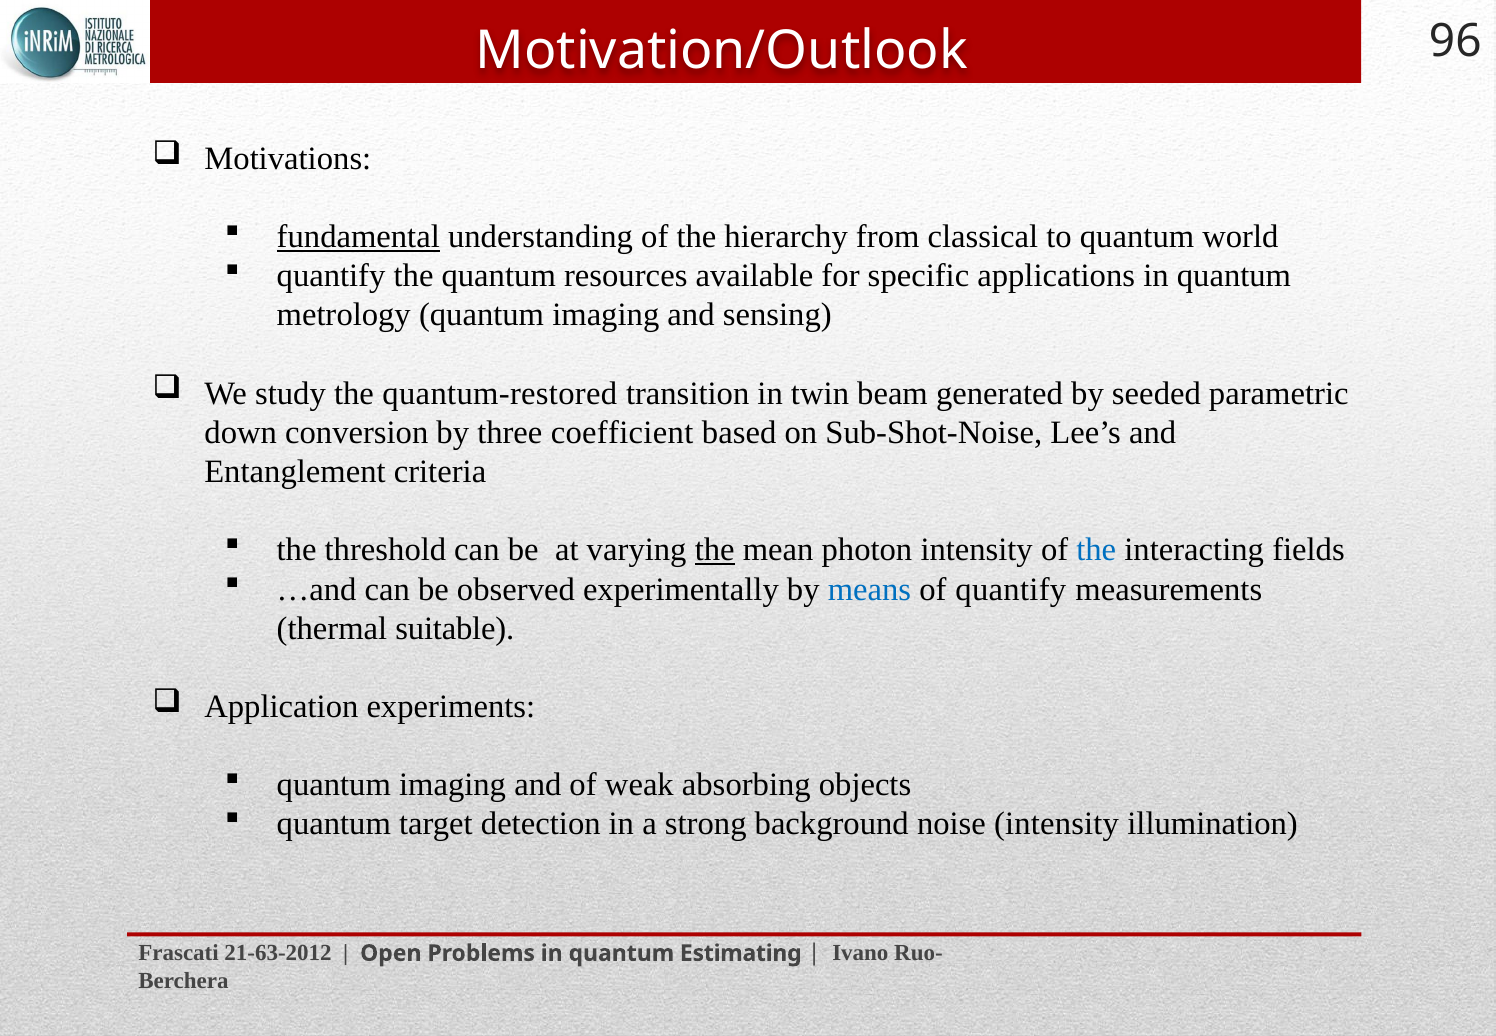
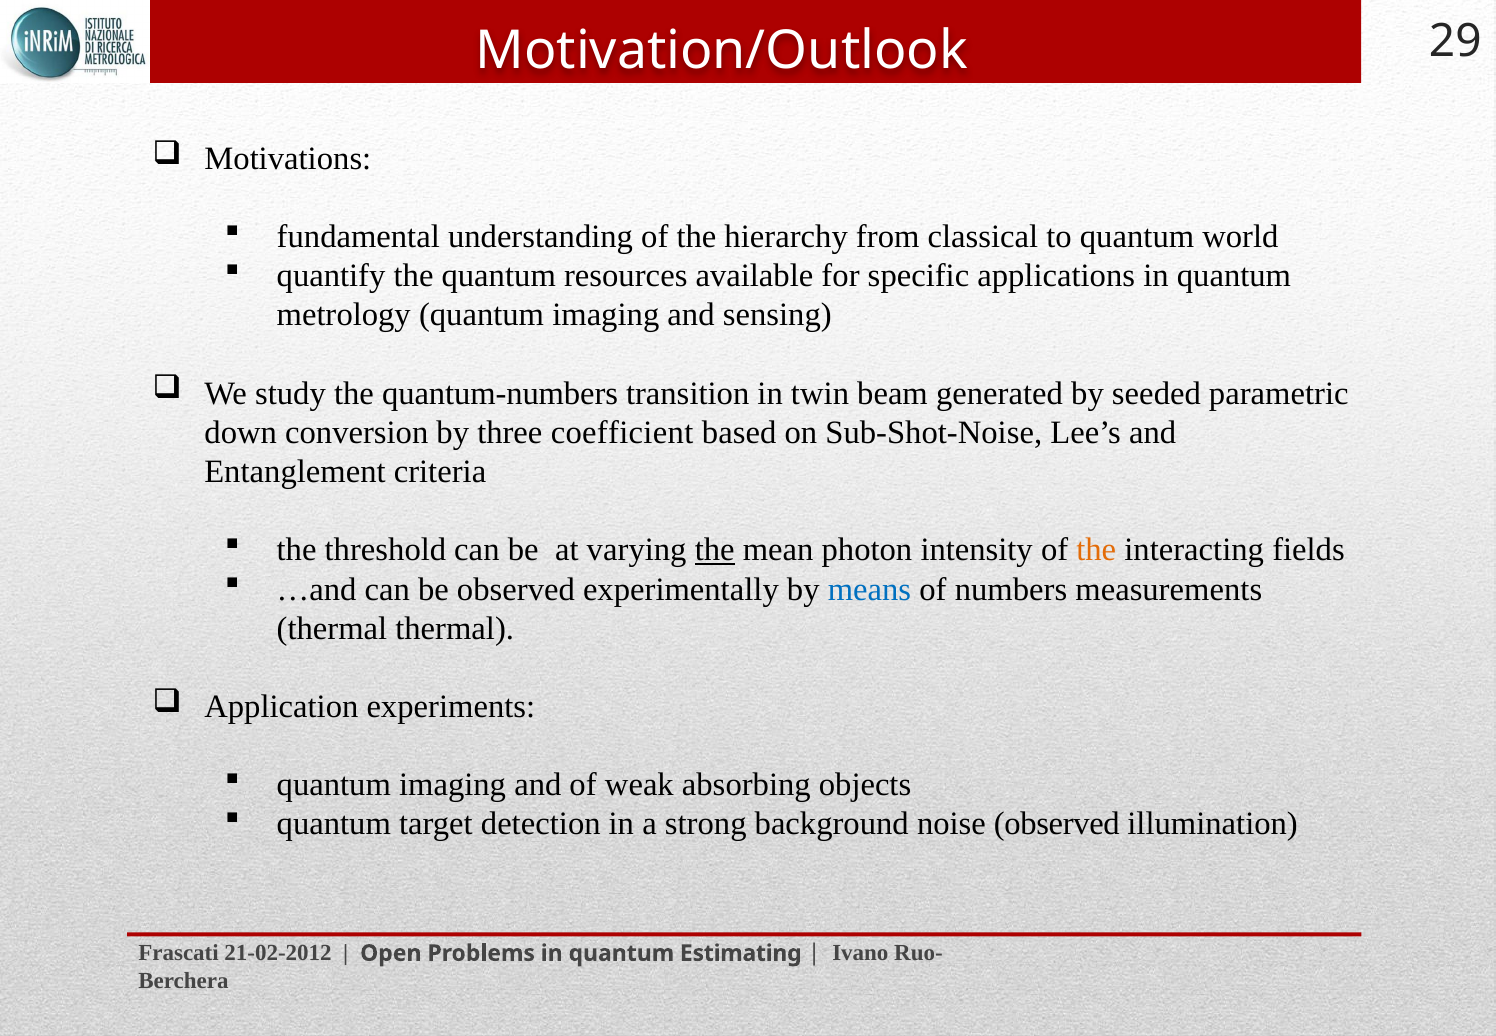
96: 96 -> 29
fundamental underline: present -> none
quantum-restored: quantum-restored -> quantum-numbers
the at (1096, 550) colour: blue -> orange
of quantify: quantify -> numbers
thermal suitable: suitable -> thermal
noise intensity: intensity -> observed
21-63-2012: 21-63-2012 -> 21-02-2012
